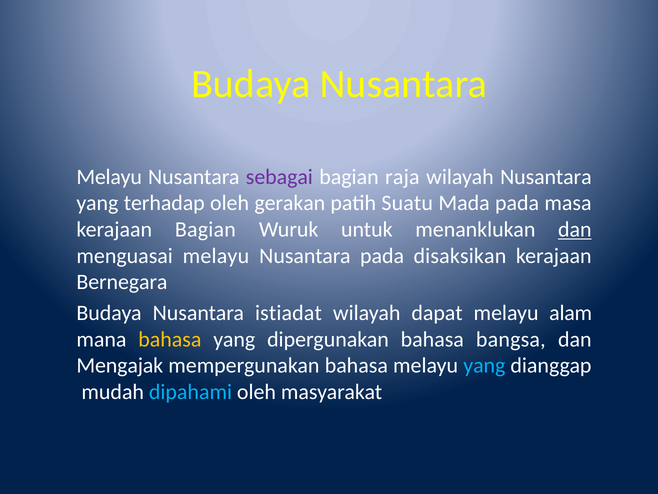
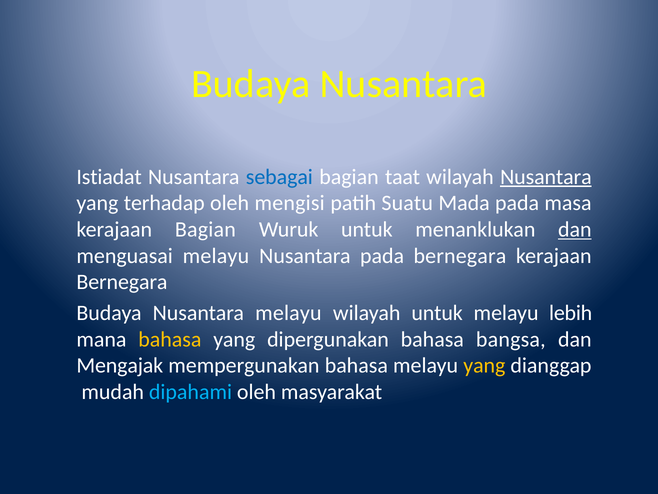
Melayu at (109, 177): Melayu -> Istiadat
sebagai colour: purple -> blue
raja: raja -> taat
Nusantara at (546, 177) underline: none -> present
gerakan: gerakan -> mengisi
pada disaksikan: disaksikan -> bernegara
Nusantara istiadat: istiadat -> melayu
wilayah dapat: dapat -> untuk
alam: alam -> lebih
yang at (484, 365) colour: light blue -> yellow
